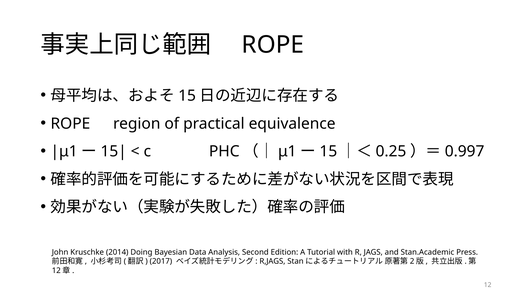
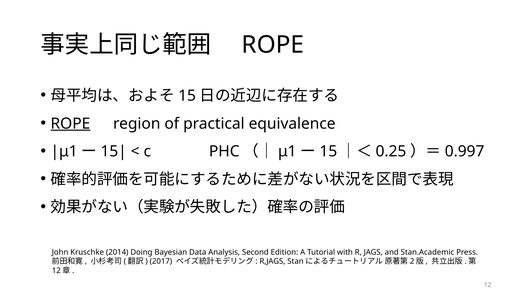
ROPE at (70, 124) underline: none -> present
